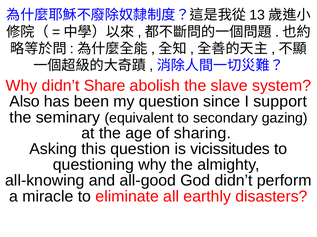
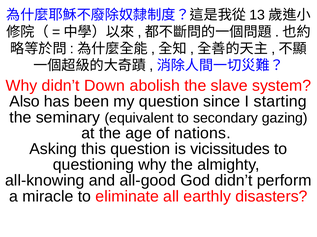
Share: Share -> Down
support: support -> starting
sharing: sharing -> nations
